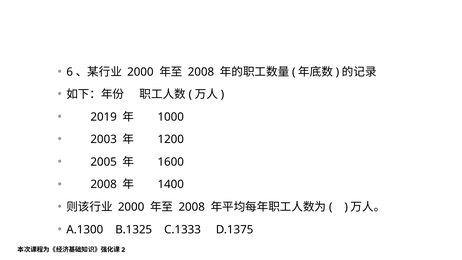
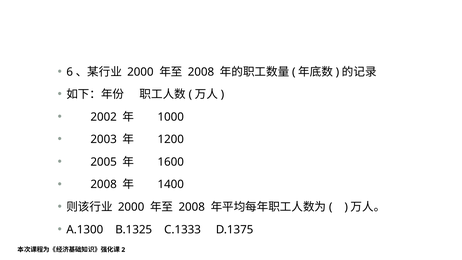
2019: 2019 -> 2002
